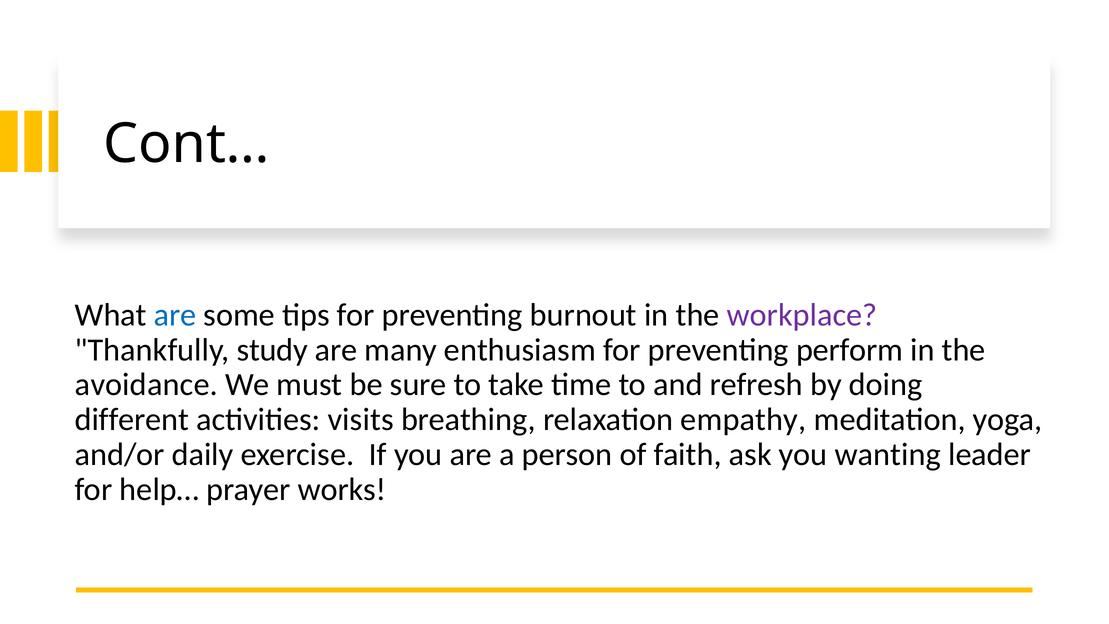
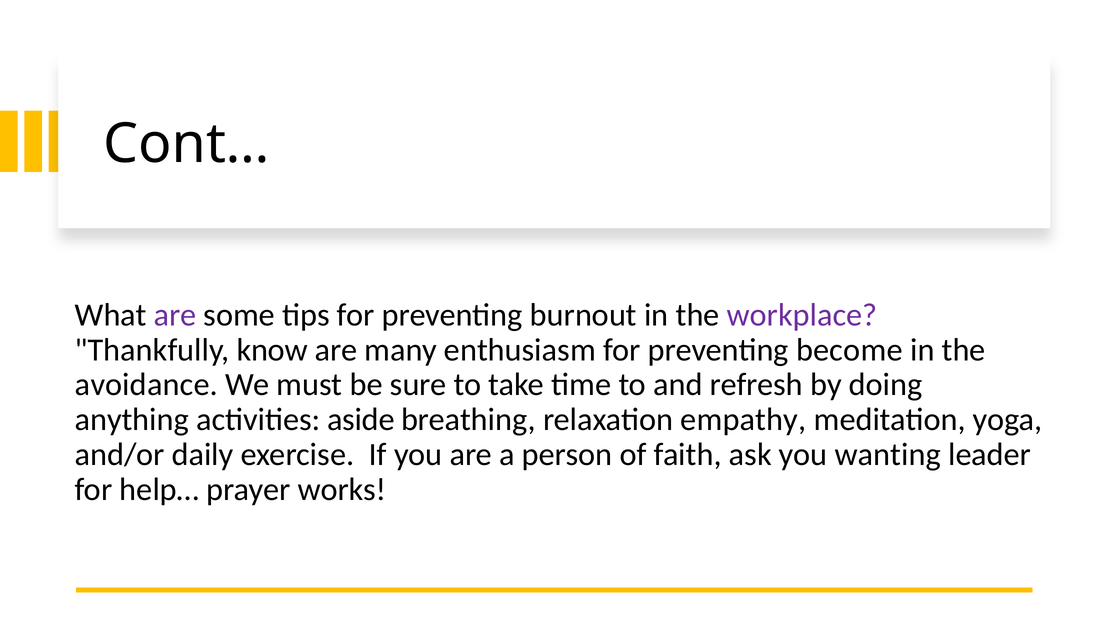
are at (175, 315) colour: blue -> purple
study: study -> know
perform: perform -> become
different: different -> anything
visits: visits -> aside
